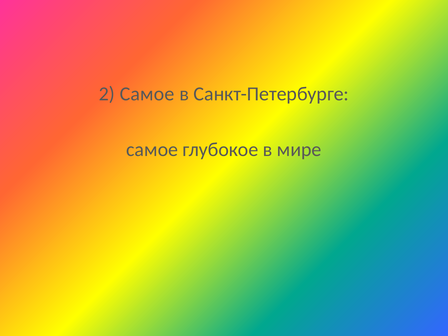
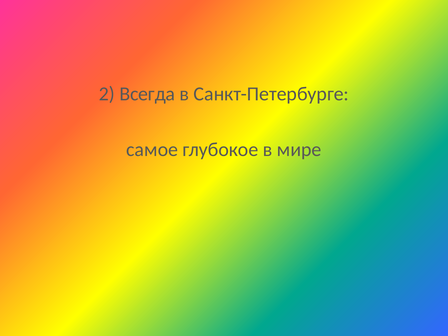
2 Самое: Самое -> Всегда
